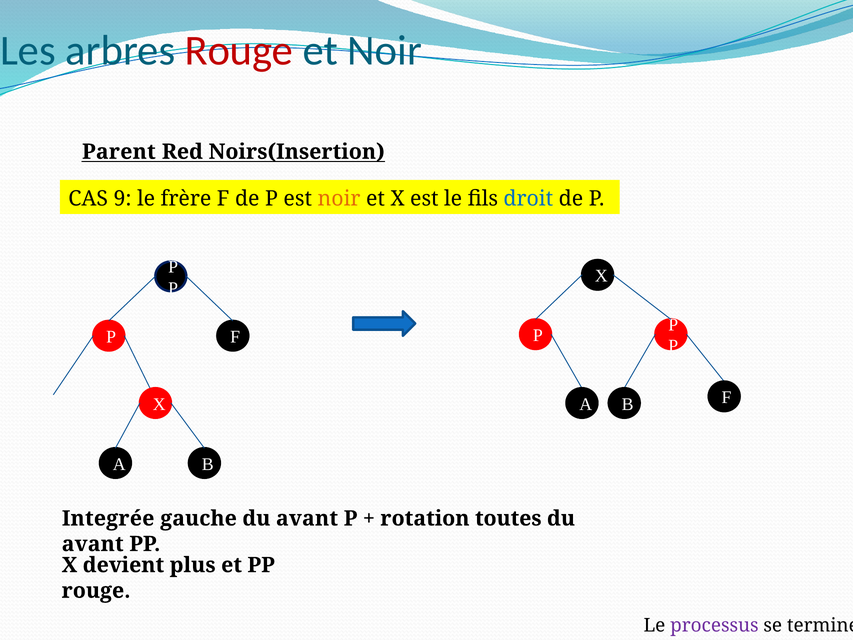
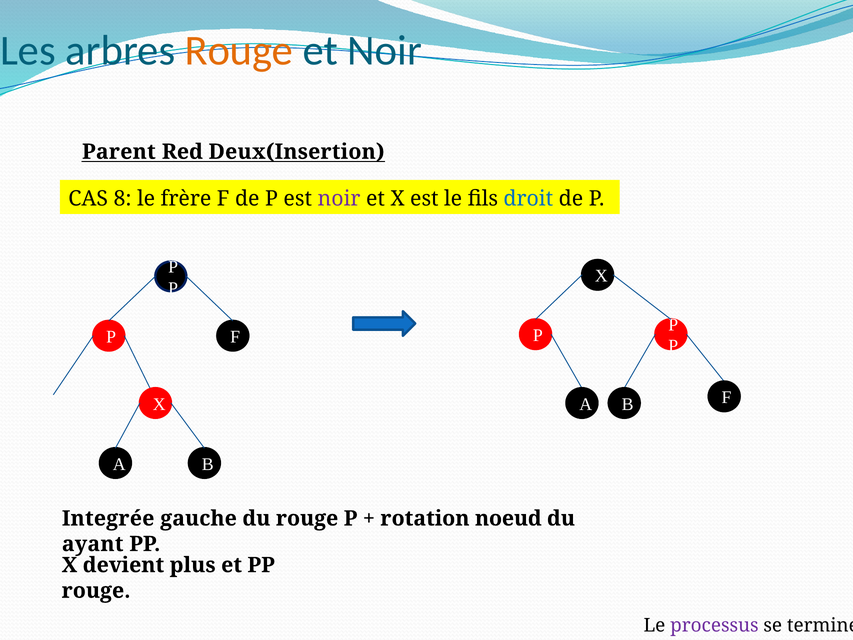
Rouge at (239, 51) colour: red -> orange
Noirs(Insertion: Noirs(Insertion -> Deux(Insertion
9: 9 -> 8
noir at (339, 198) colour: orange -> purple
gauche du avant: avant -> rouge
toutes: toutes -> noeud
avant at (93, 544): avant -> ayant
